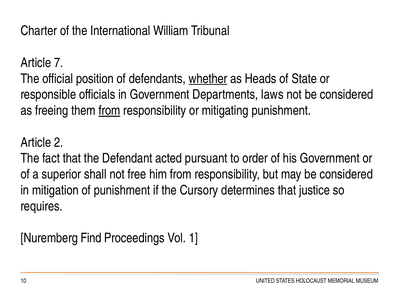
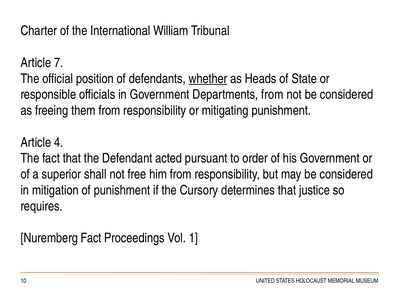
Departments laws: laws -> from
from at (109, 111) underline: present -> none
2: 2 -> 4
Nuremberg Find: Find -> Fact
